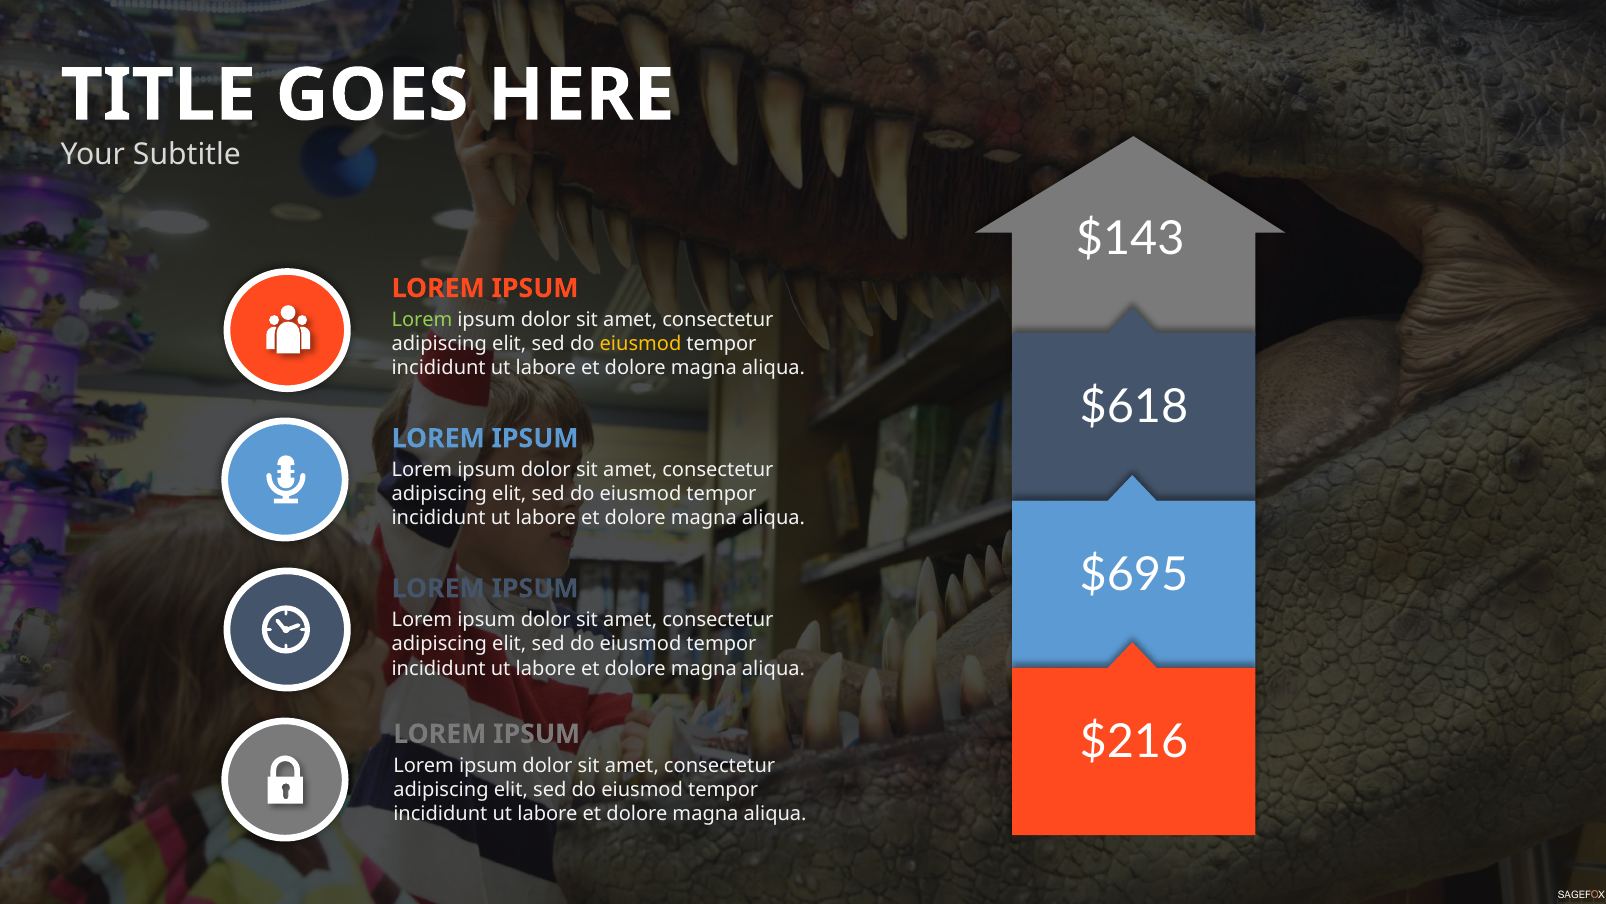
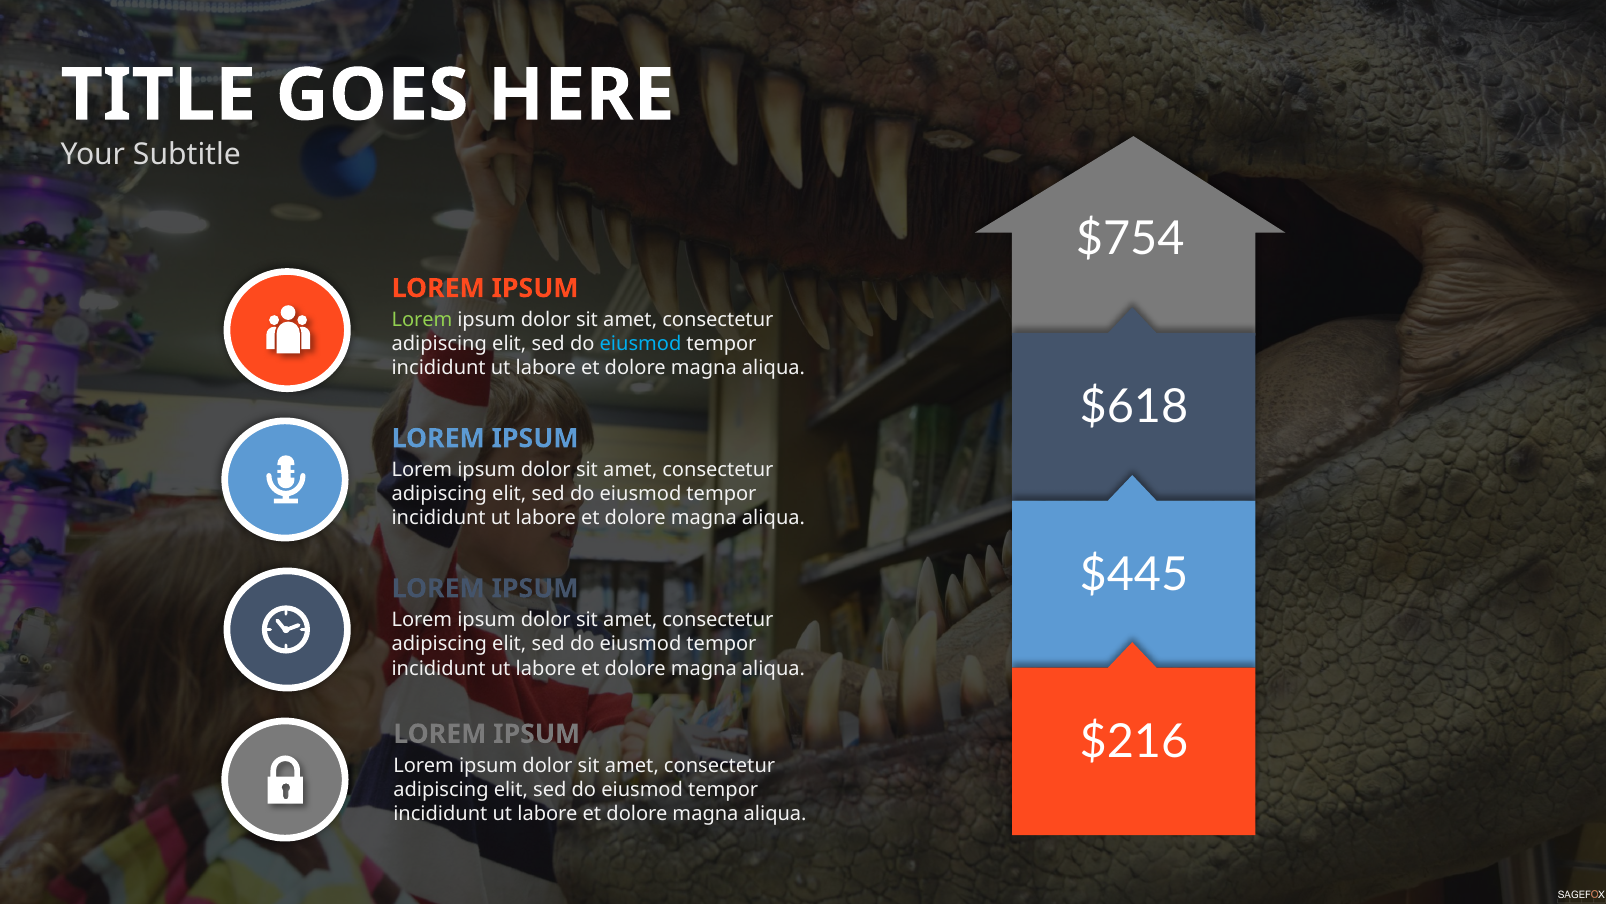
$143: $143 -> $754
eiusmod at (641, 344) colour: yellow -> light blue
$695: $695 -> $445
